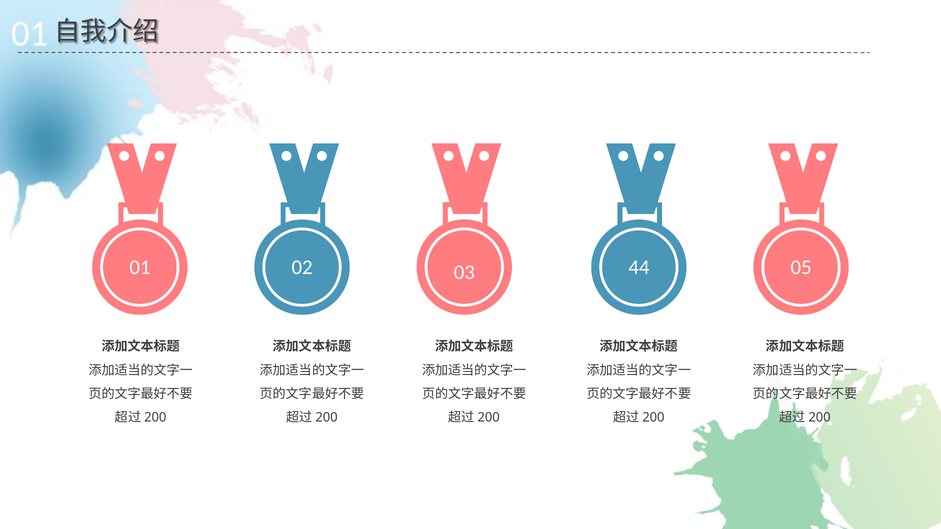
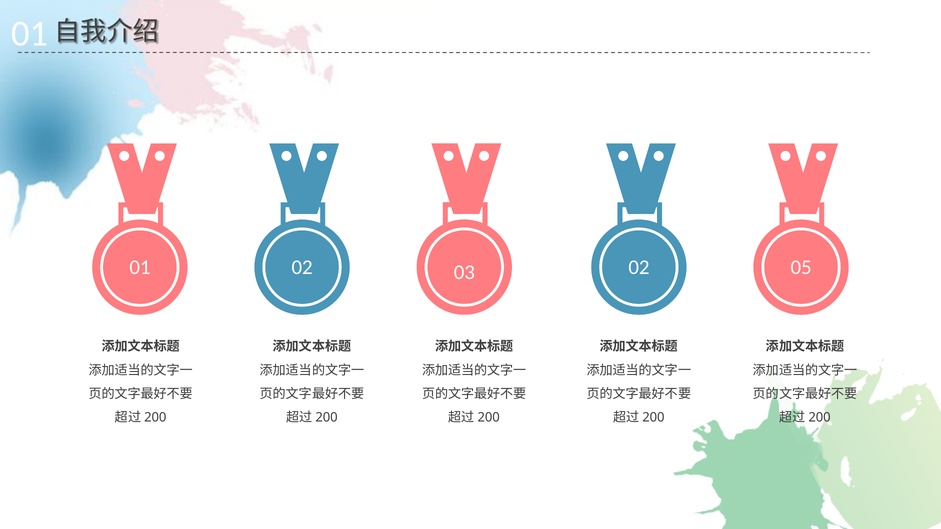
02 44: 44 -> 02
